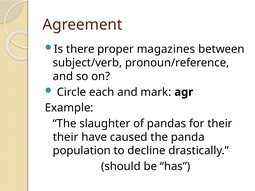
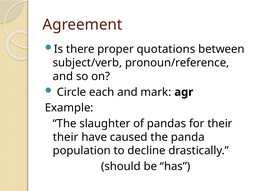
magazines: magazines -> quotations
